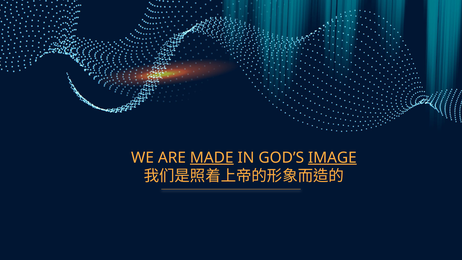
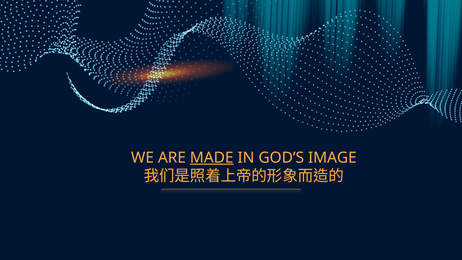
IMAGE underline: present -> none
